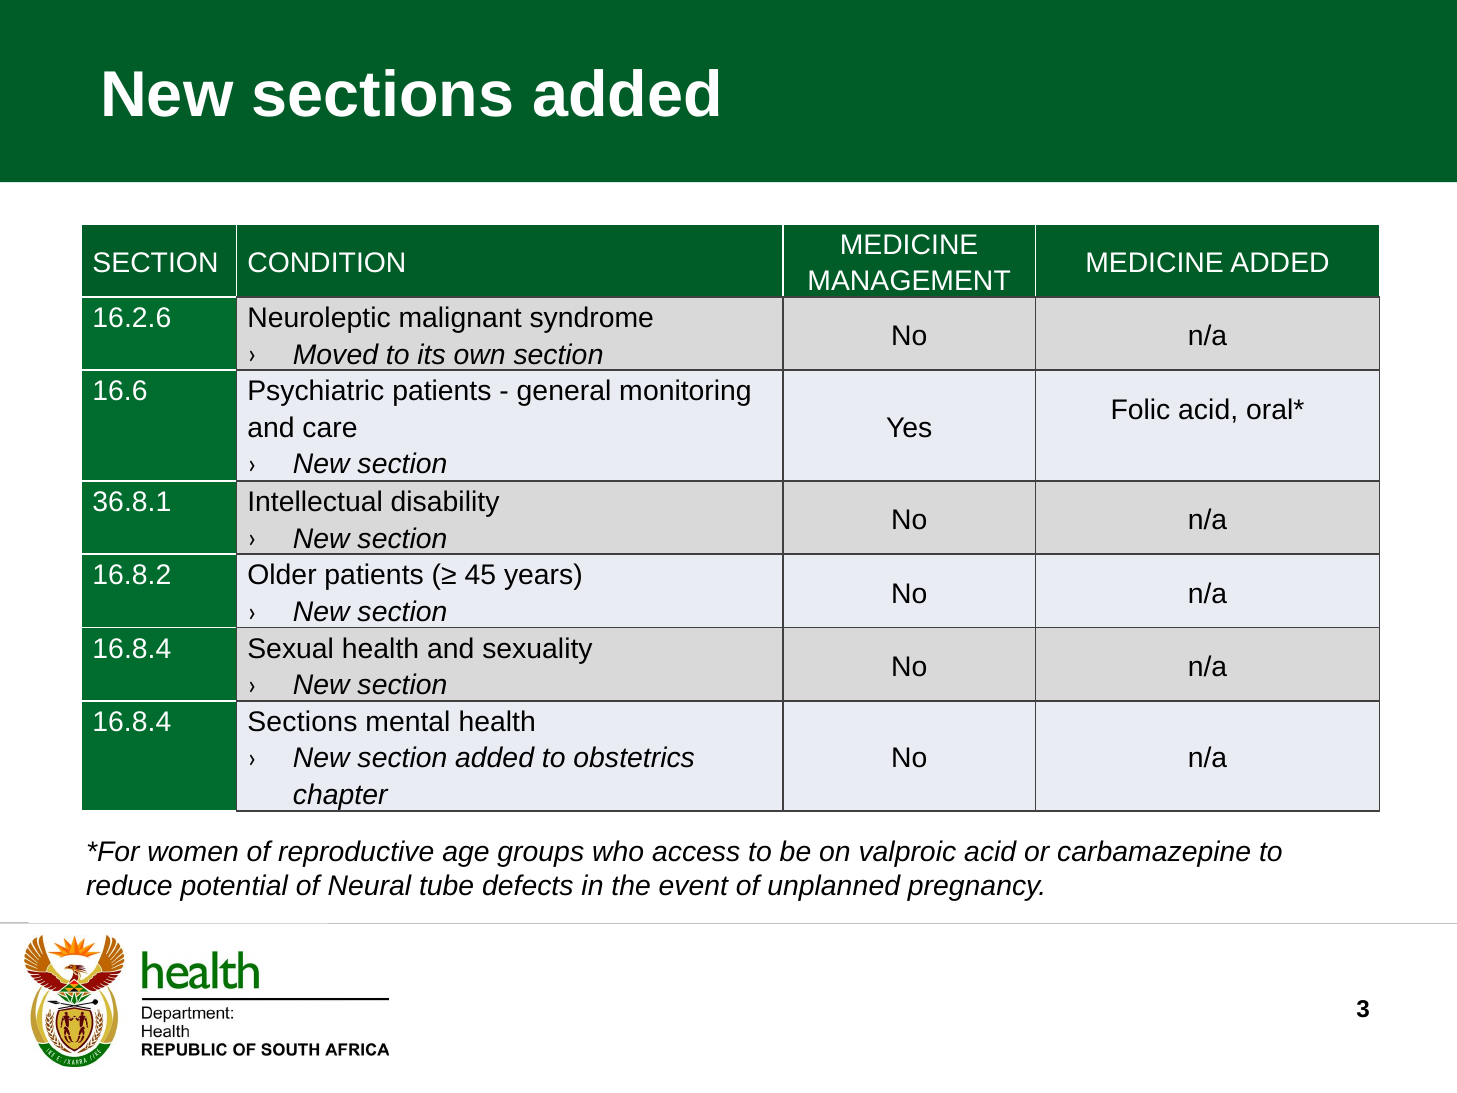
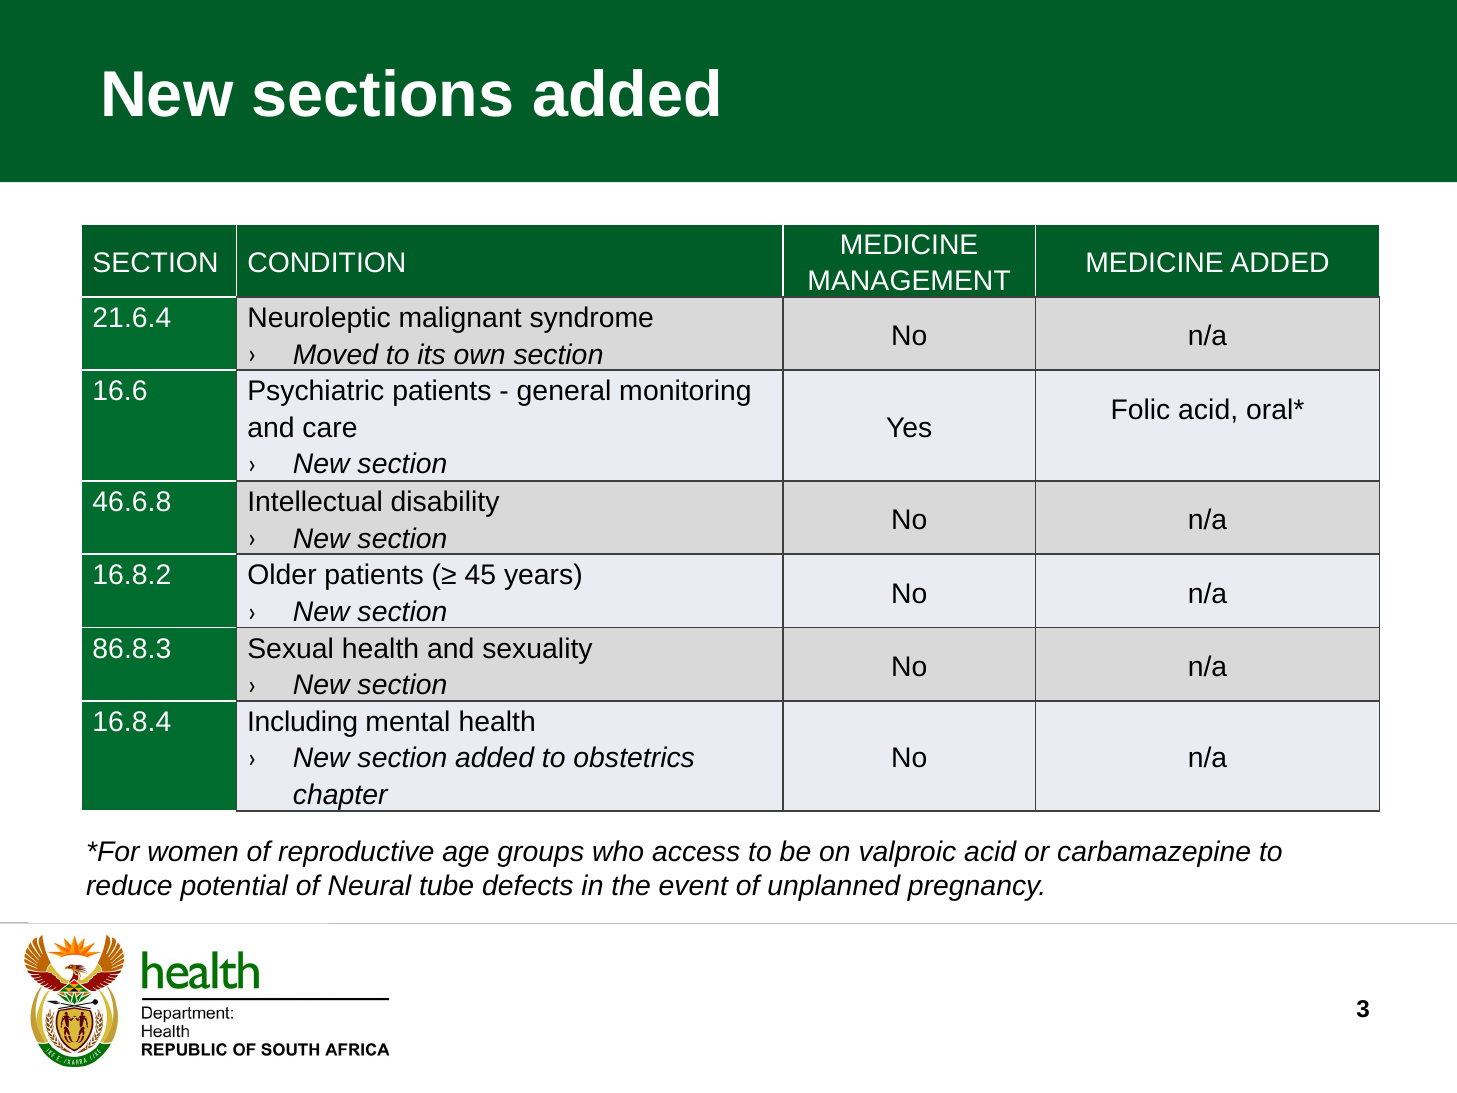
16.2.6: 16.2.6 -> 21.6.4
36.8.1: 36.8.1 -> 46.6.8
16.8.4 at (132, 649): 16.8.4 -> 86.8.3
16.8.4 Sections: Sections -> Including
